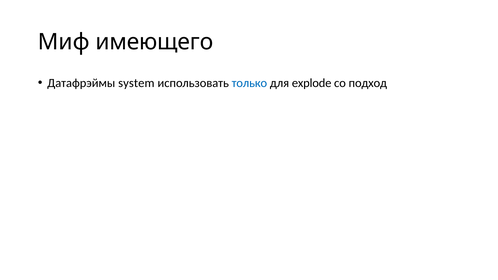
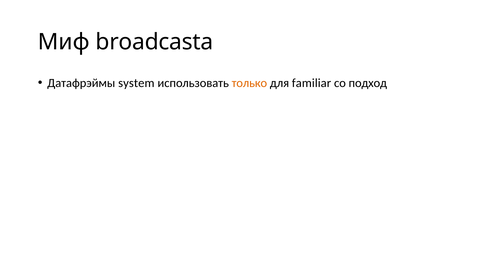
имеющего: имеющего -> broadcasta
только colour: blue -> orange
explode: explode -> familiar
